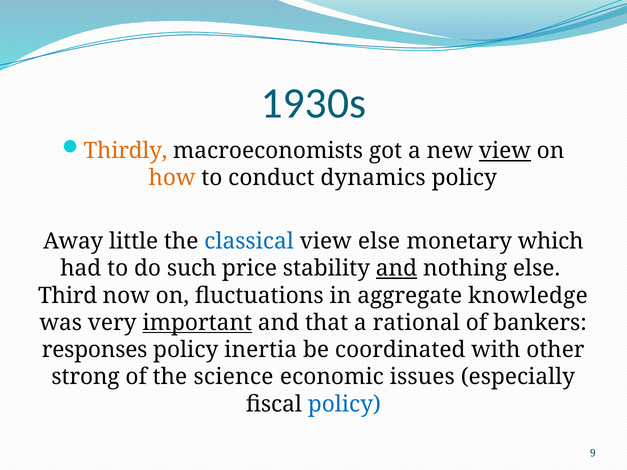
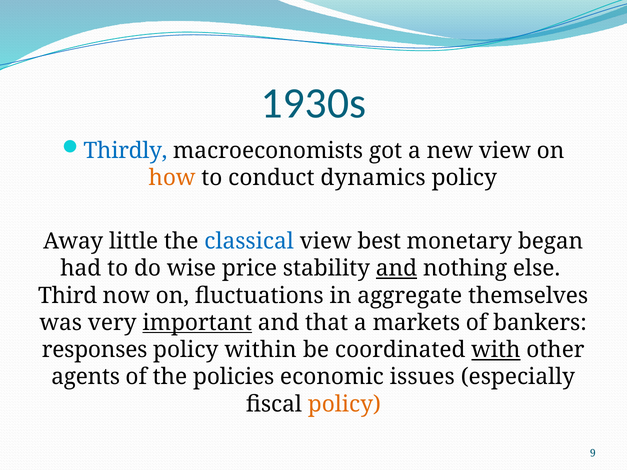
Thirdly colour: orange -> blue
view at (505, 151) underline: present -> none
view else: else -> best
which: which -> began
such: such -> wise
knowledge: knowledge -> themselves
rational: rational -> markets
inertia: inertia -> within
with underline: none -> present
strong: strong -> agents
science: science -> policies
policy at (344, 404) colour: blue -> orange
